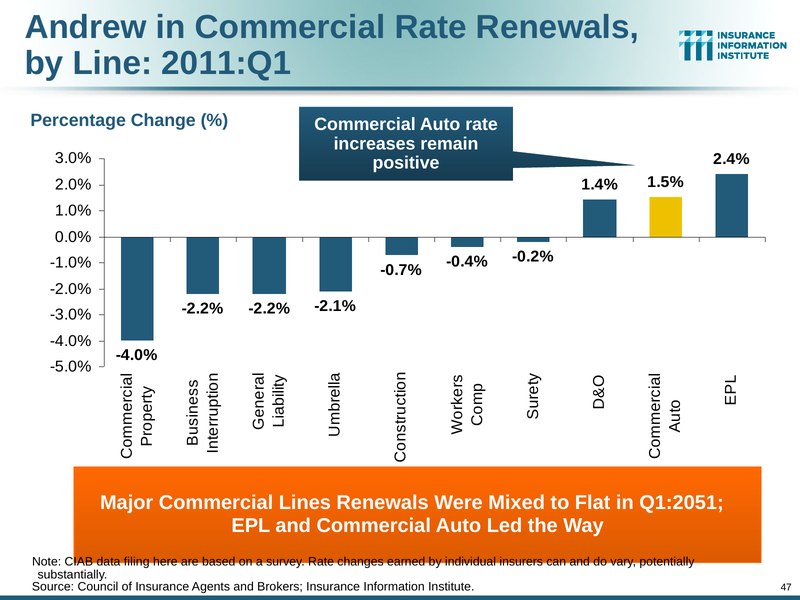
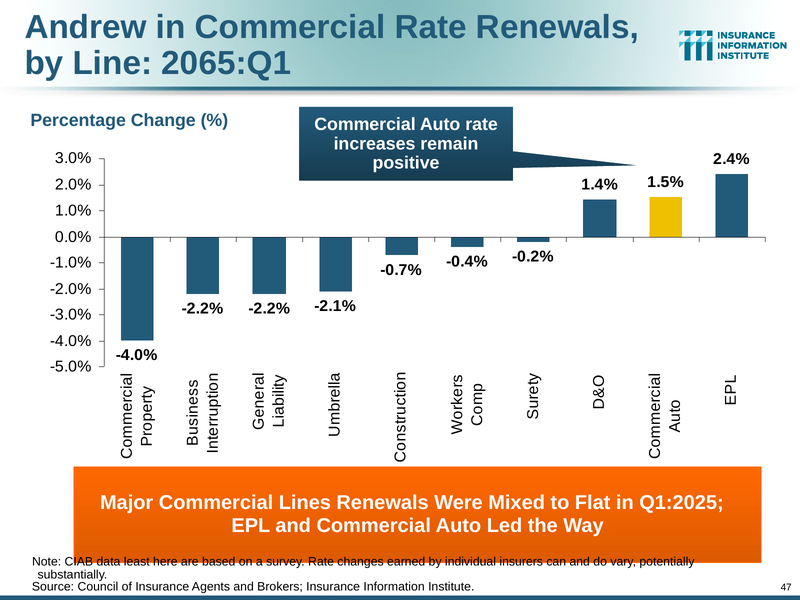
2011:Q1: 2011:Q1 -> 2065:Q1
Q1:2051: Q1:2051 -> Q1:2025
filing: filing -> least
